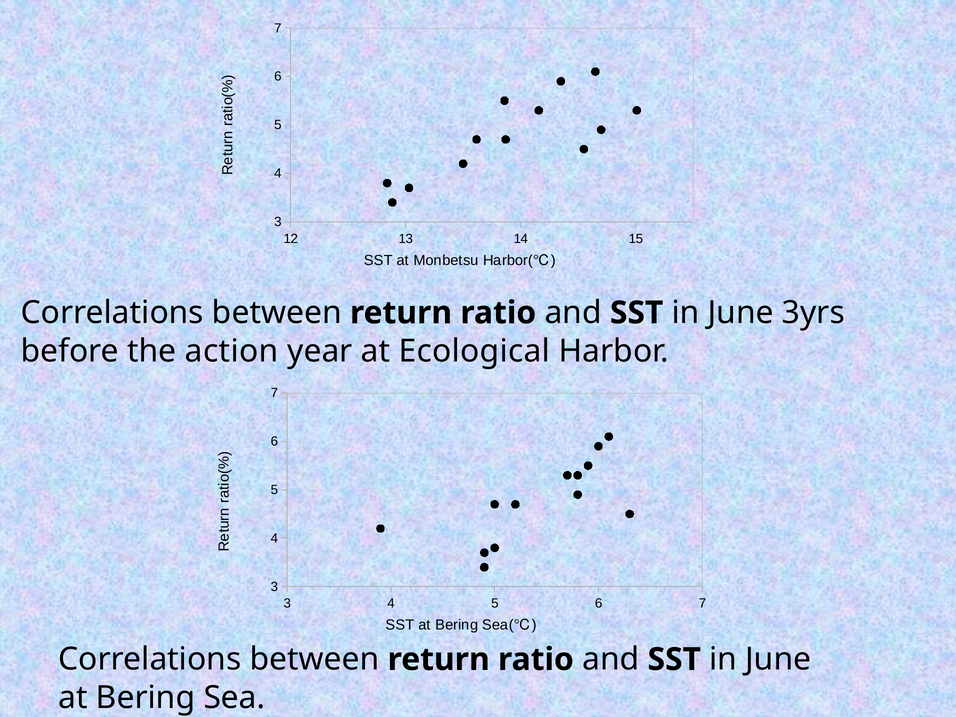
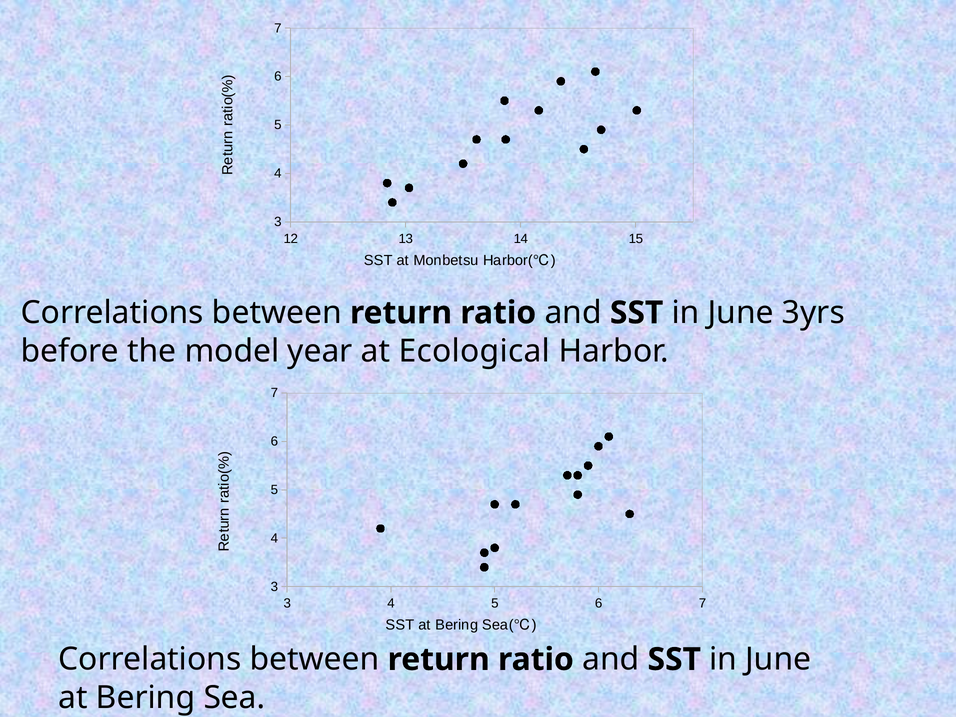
action: action -> model
